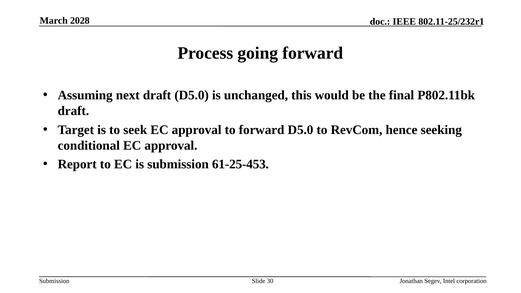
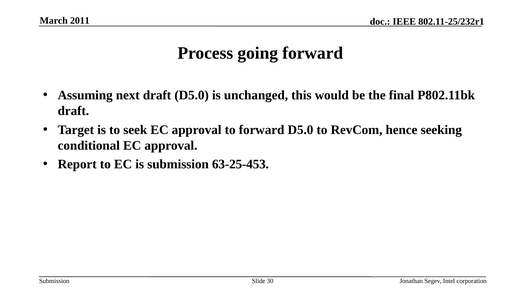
2028: 2028 -> 2011
61-25-453: 61-25-453 -> 63-25-453
